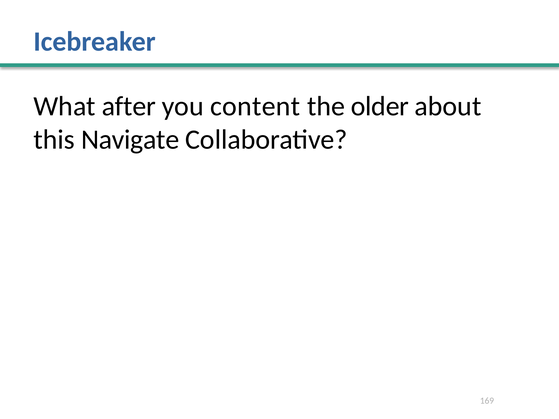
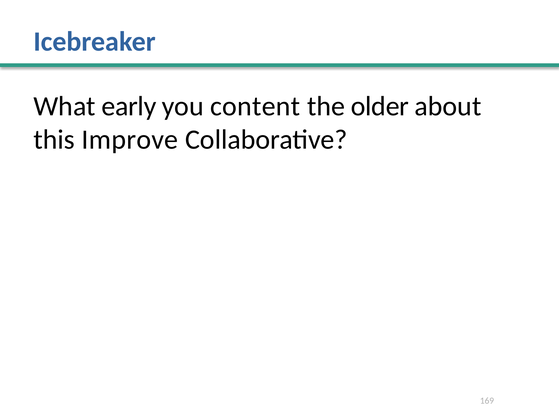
after: after -> early
Navigate: Navigate -> Improve
